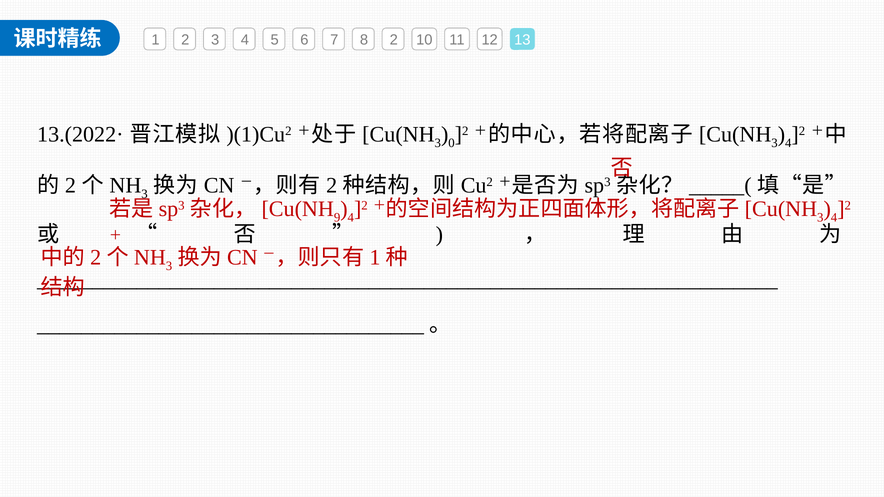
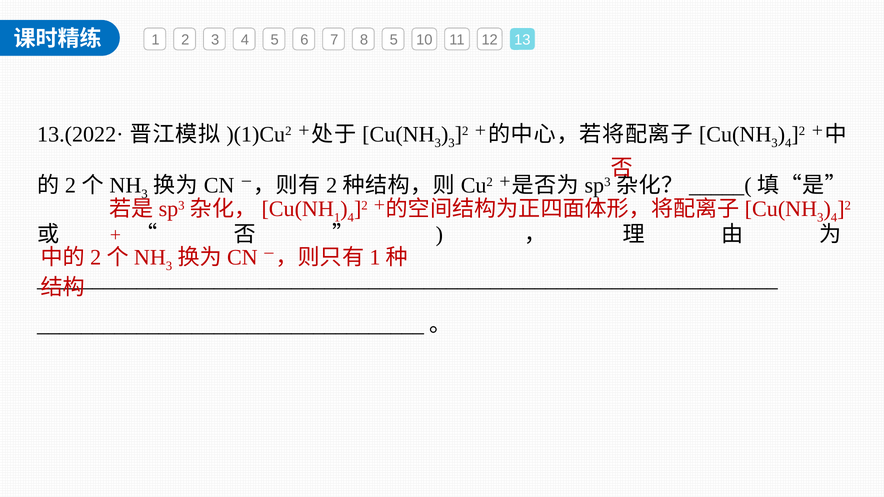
8 2: 2 -> 5
0 at (452, 143): 0 -> 3
9 at (337, 218): 9 -> 1
